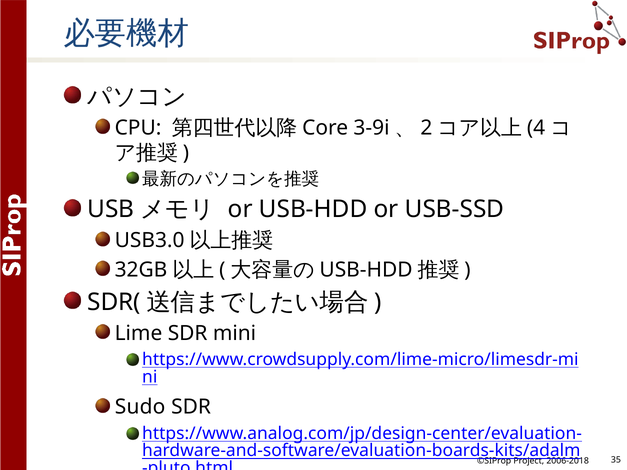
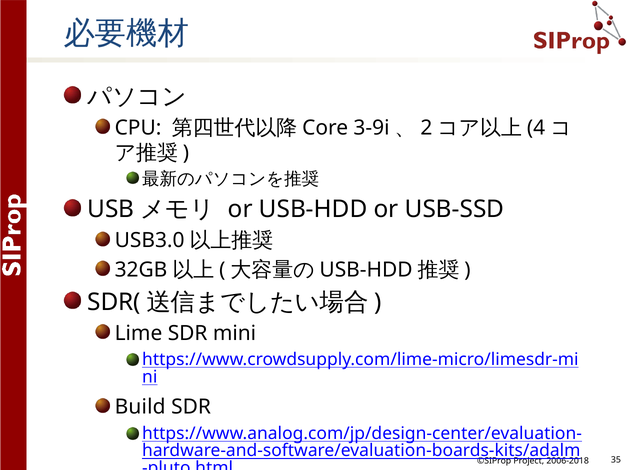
Sudo: Sudo -> Build
